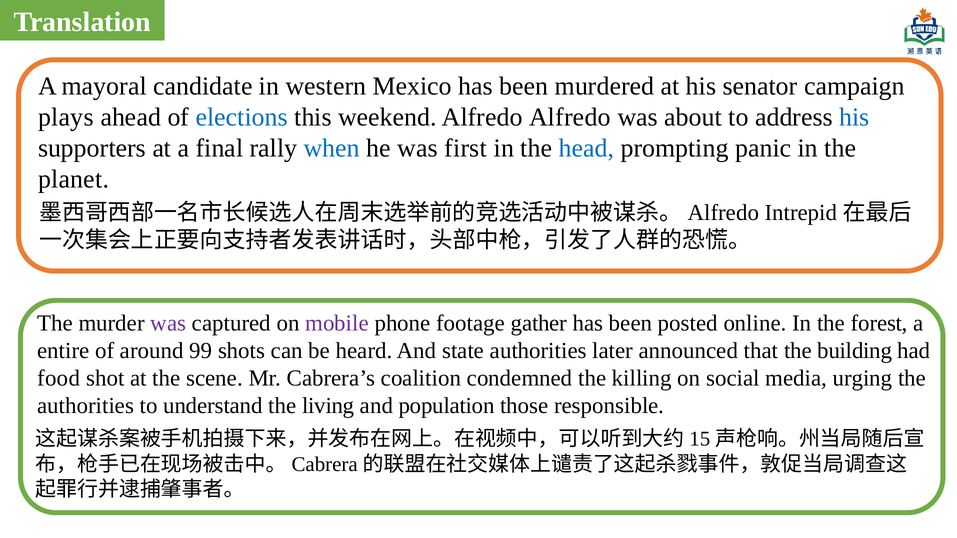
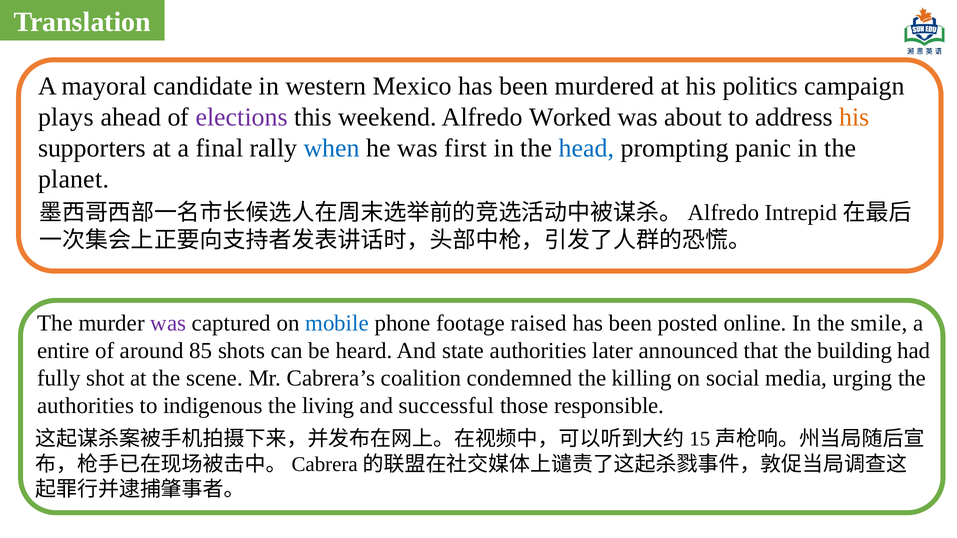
senator: senator -> politics
elections colour: blue -> purple
Alfredo Alfredo: Alfredo -> Worked
his at (854, 117) colour: blue -> orange
mobile colour: purple -> blue
gather: gather -> raised
forest: forest -> smile
99: 99 -> 85
food: food -> fully
understand: understand -> indigenous
population: population -> successful
